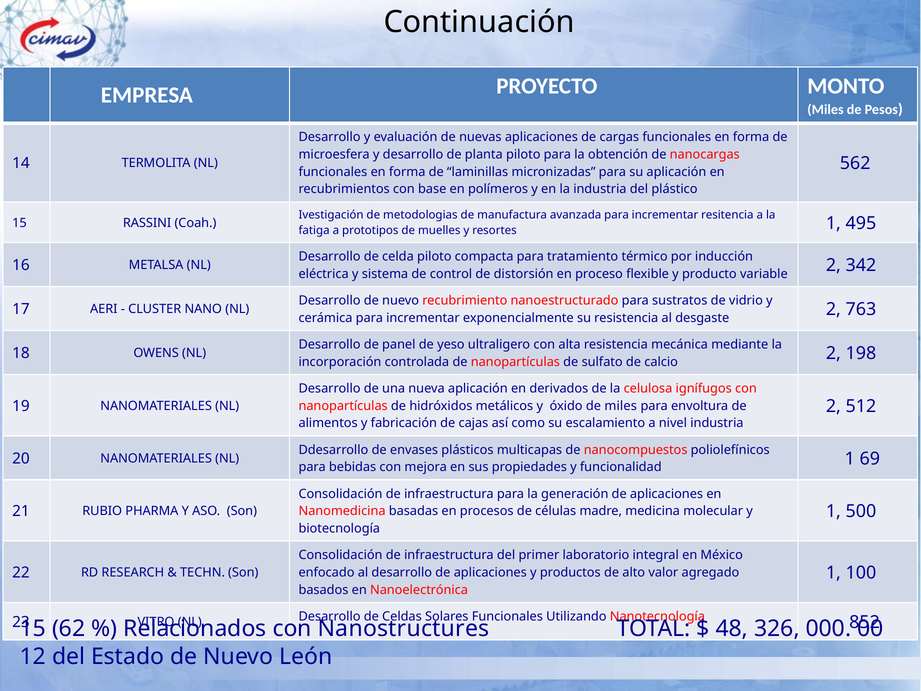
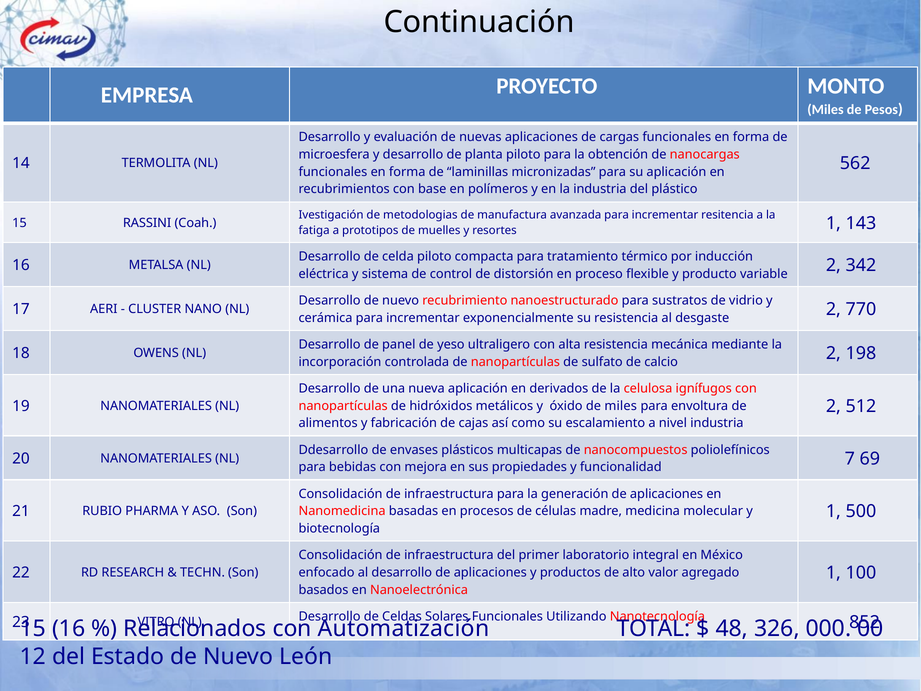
495: 495 -> 143
763: 763 -> 770
funcionalidad 1: 1 -> 7
62 at (69, 629): 62 -> 16
Nanostructures: Nanostructures -> Automatización
